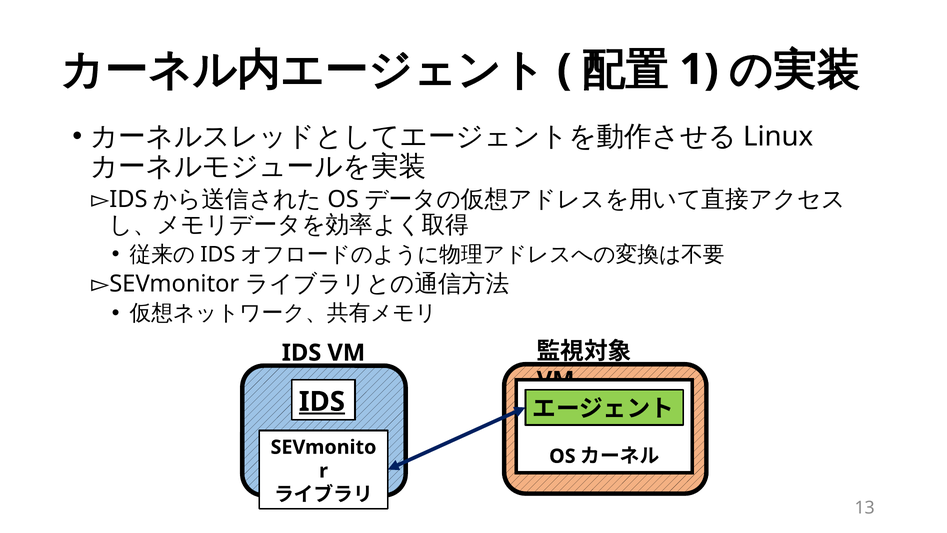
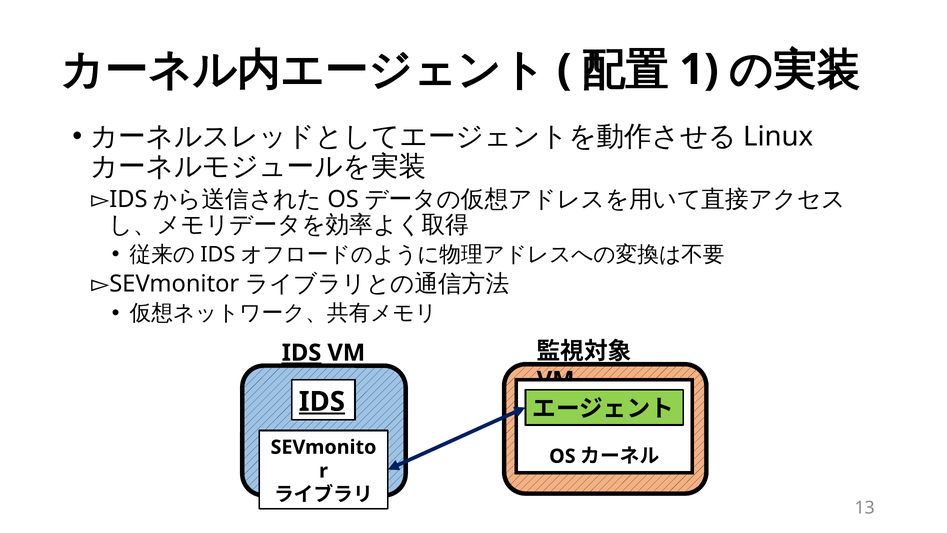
IDS at (302, 353) underline: none -> present
